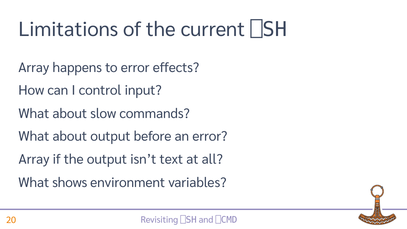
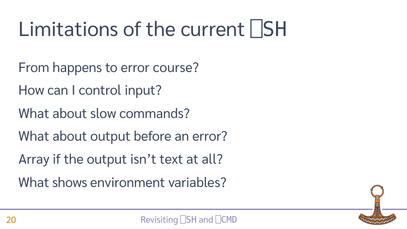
Array at (34, 68): Array -> From
effects: effects -> course
